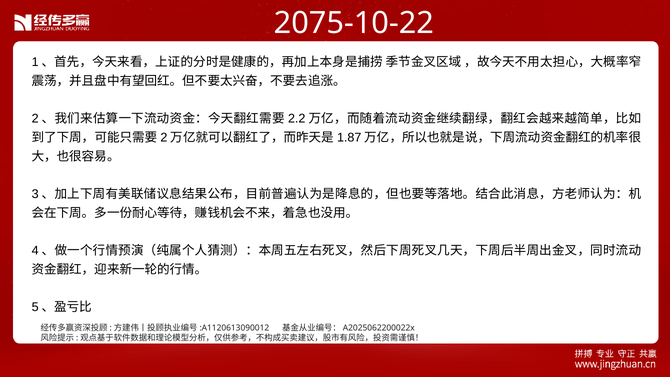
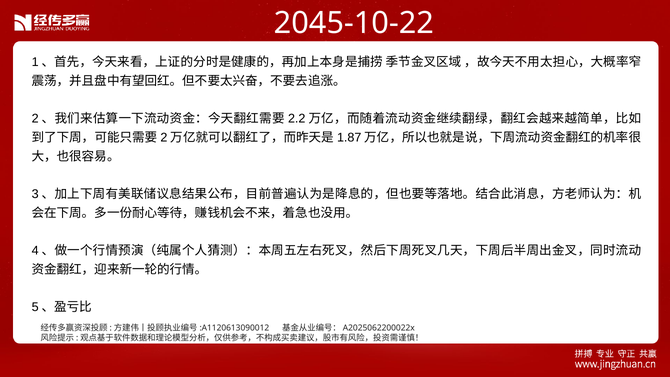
2075-10-22: 2075-10-22 -> 2045-10-22
